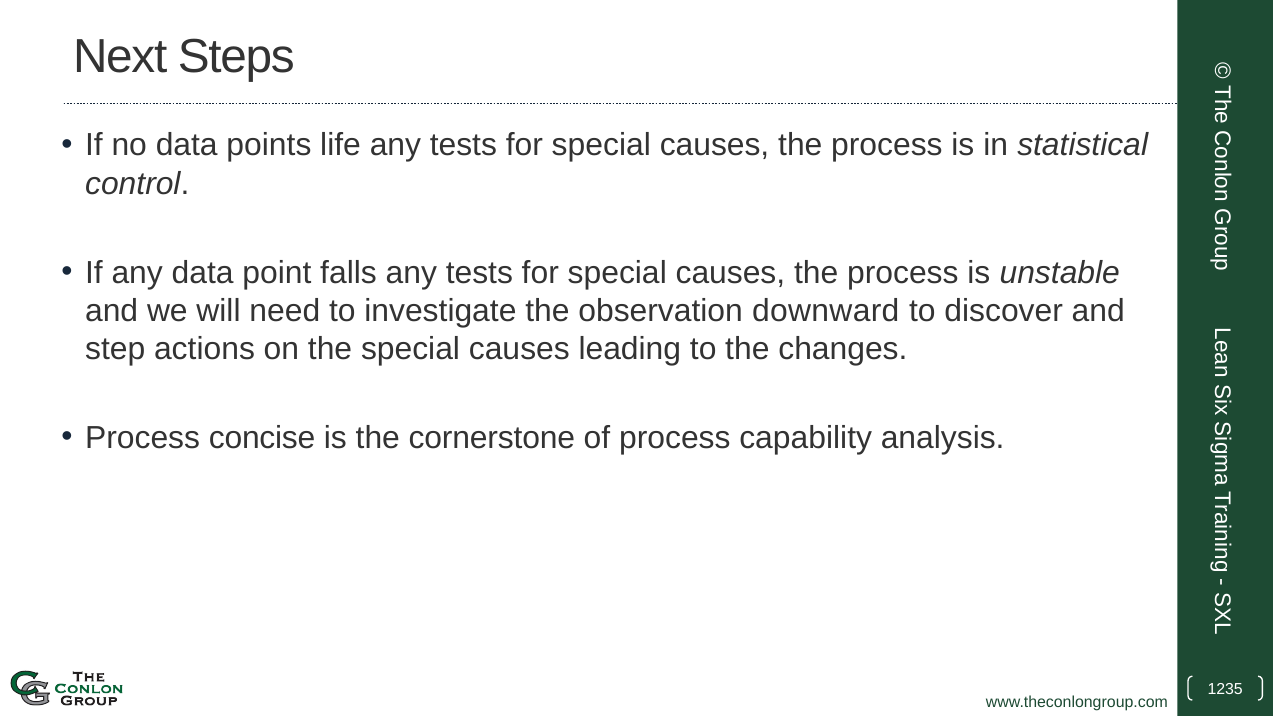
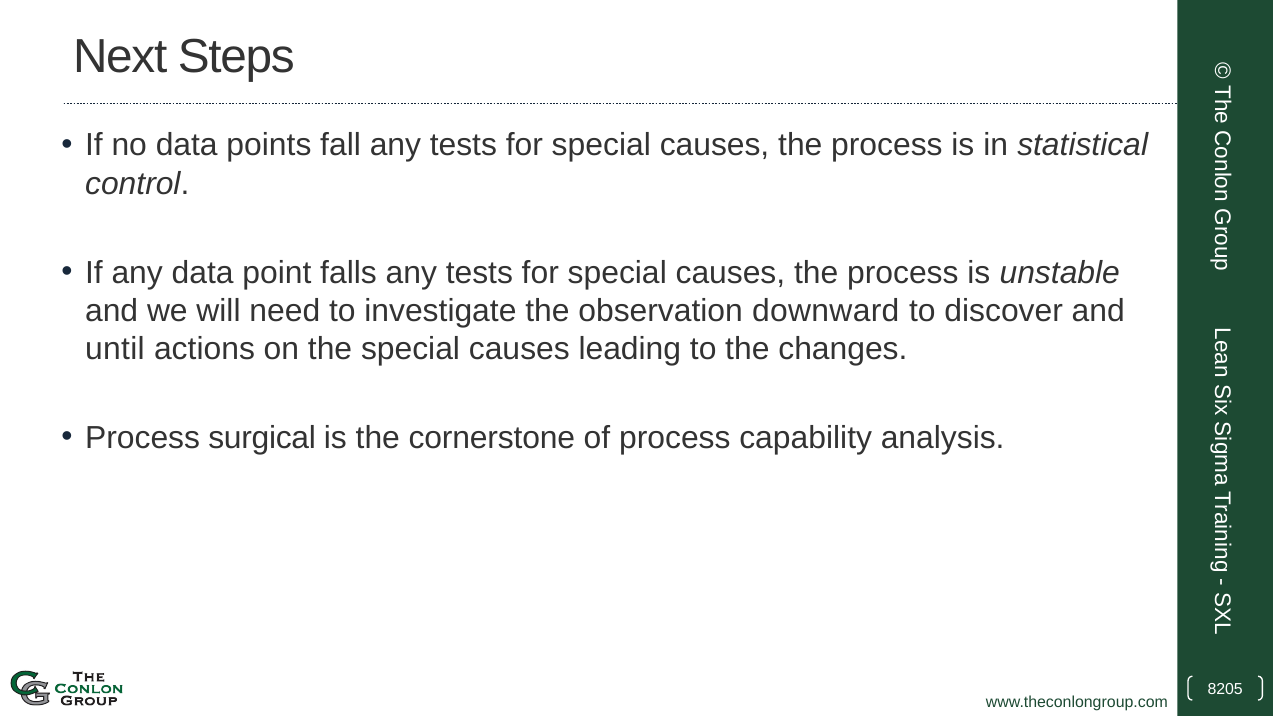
life: life -> fall
step: step -> until
concise: concise -> surgical
1235: 1235 -> 8205
